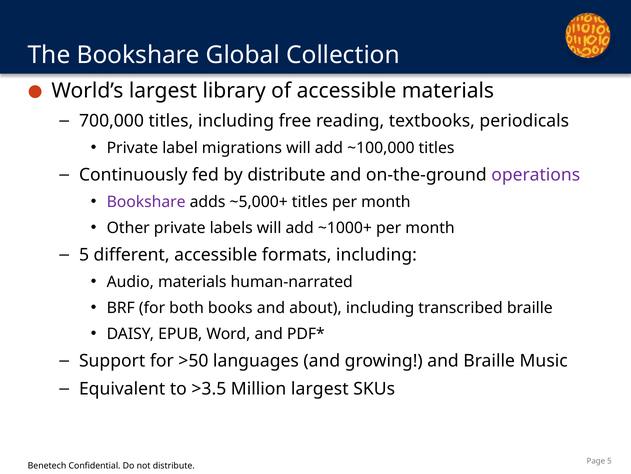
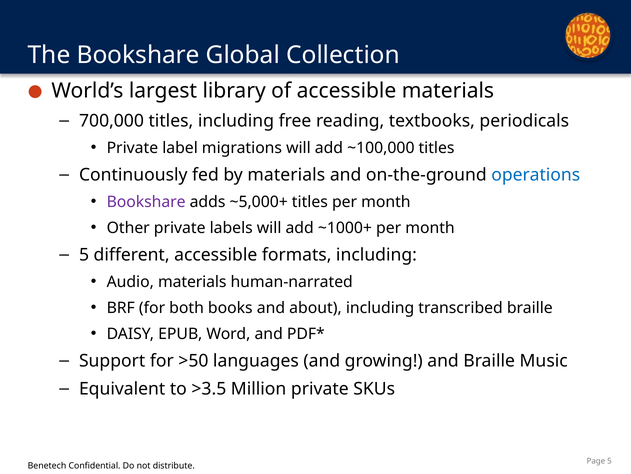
by distribute: distribute -> materials
operations colour: purple -> blue
Million largest: largest -> private
